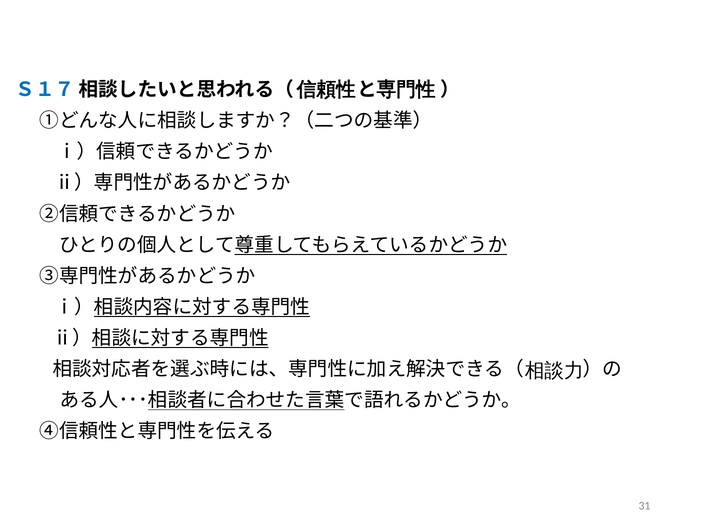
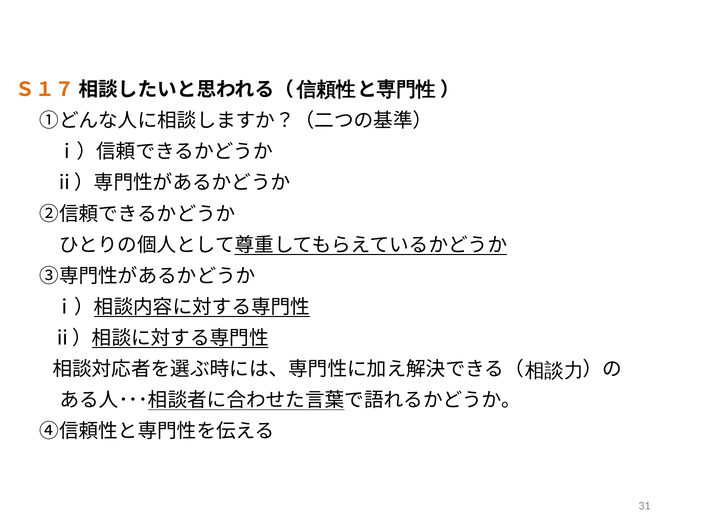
Ｓ１７ colour: blue -> orange
